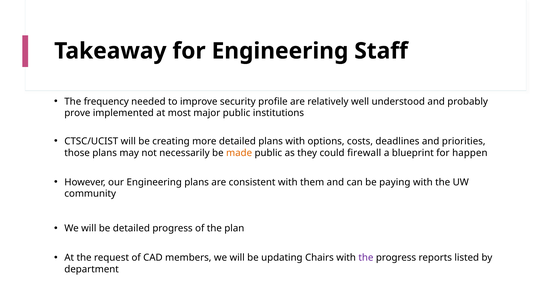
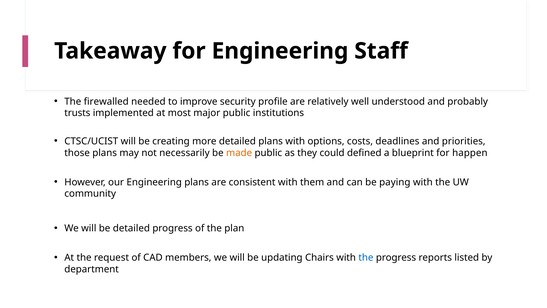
frequency: frequency -> firewalled
prove: prove -> trusts
firewall: firewall -> defined
the at (366, 258) colour: purple -> blue
